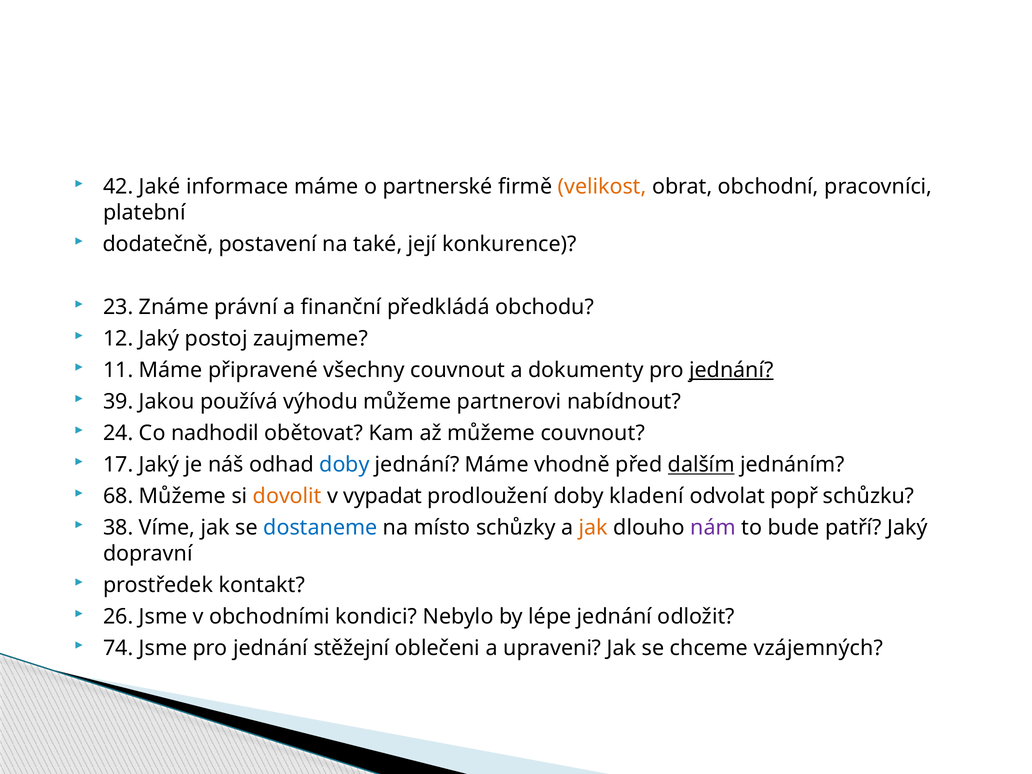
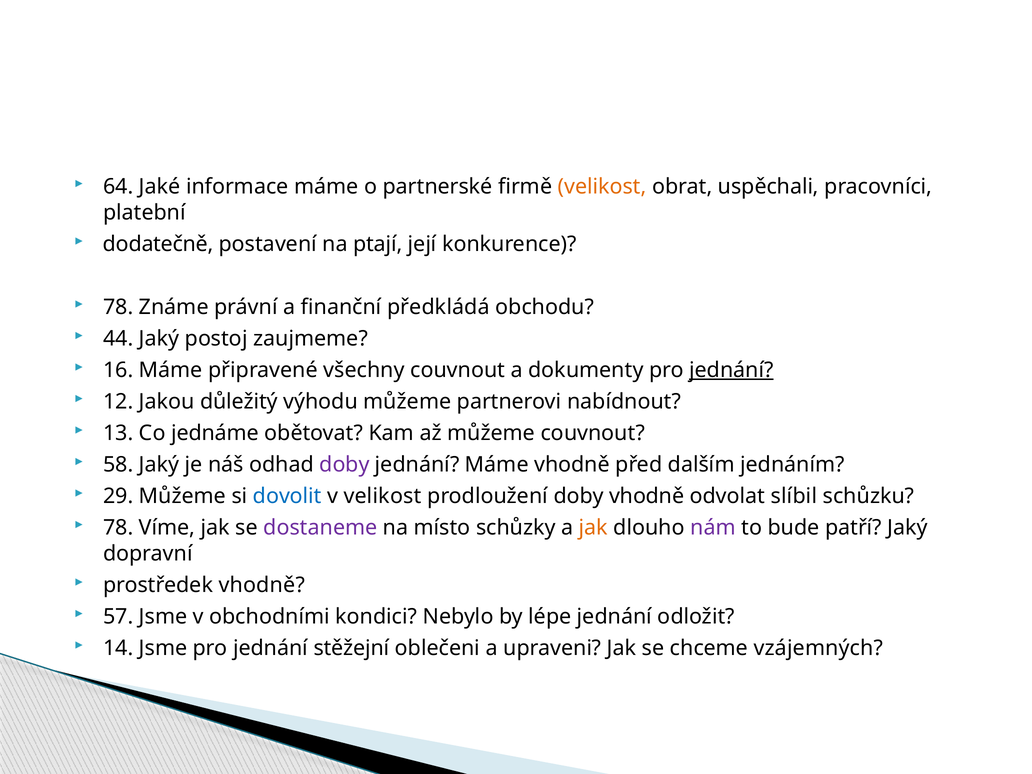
42: 42 -> 64
obchodní: obchodní -> uspěchali
také: také -> ptají
23 at (118, 307): 23 -> 78
12: 12 -> 44
11: 11 -> 16
39: 39 -> 12
používá: používá -> důležitý
24: 24 -> 13
nadhodil: nadhodil -> jednáme
17: 17 -> 58
doby at (345, 465) colour: blue -> purple
dalším underline: present -> none
68: 68 -> 29
dovolit colour: orange -> blue
v vypadat: vypadat -> velikost
doby kladení: kladení -> vhodně
popř: popř -> slíbil
38 at (118, 528): 38 -> 78
dostaneme colour: blue -> purple
prostředek kontakt: kontakt -> vhodně
26: 26 -> 57
74: 74 -> 14
